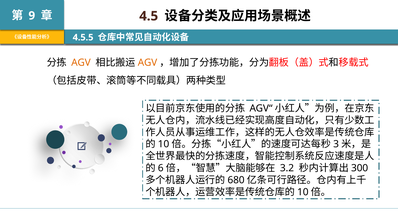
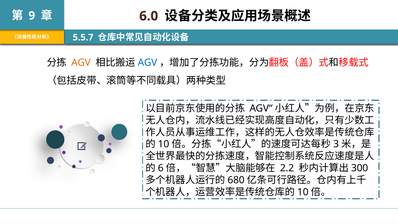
4.5: 4.5 -> 6.0
4.5.5: 4.5.5 -> 5.5.7
AGV at (147, 63) colour: orange -> blue
3.2: 3.2 -> 2.2
